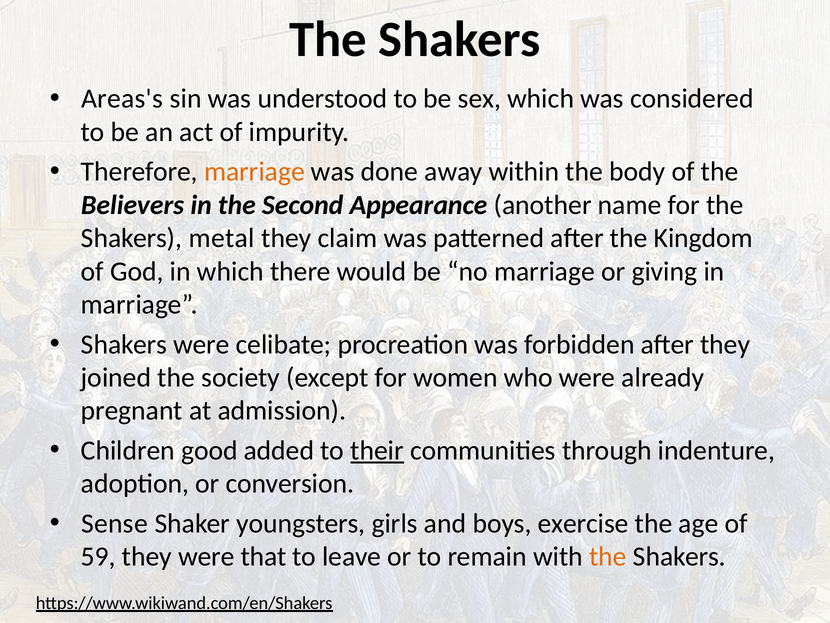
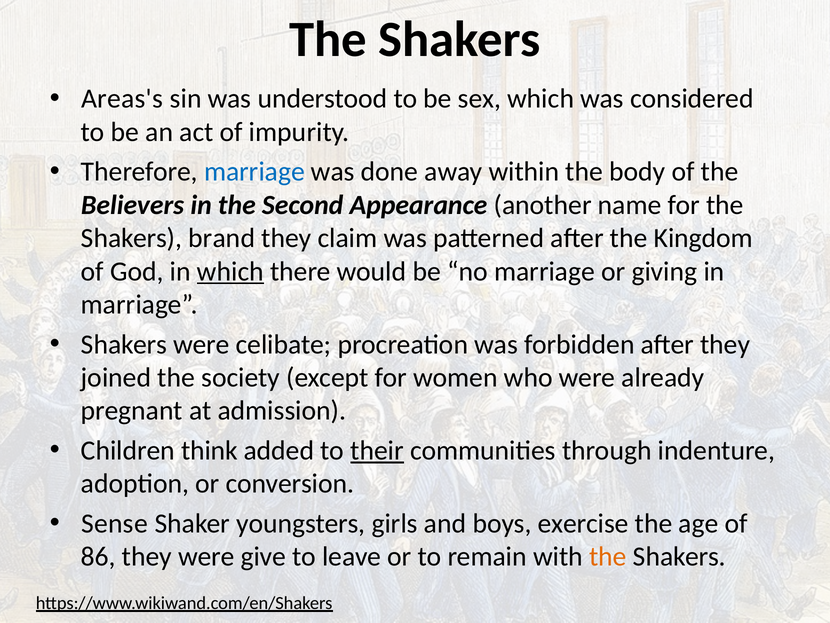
marriage at (254, 172) colour: orange -> blue
metal: metal -> brand
which at (230, 271) underline: none -> present
good: good -> think
59: 59 -> 86
that: that -> give
